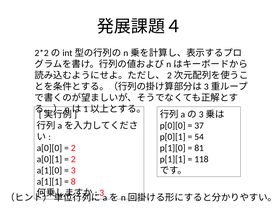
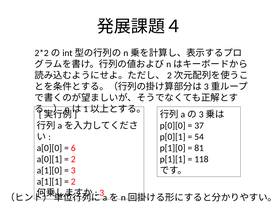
2 at (73, 147): 2 -> 6
8 at (73, 181): 8 -> 2
